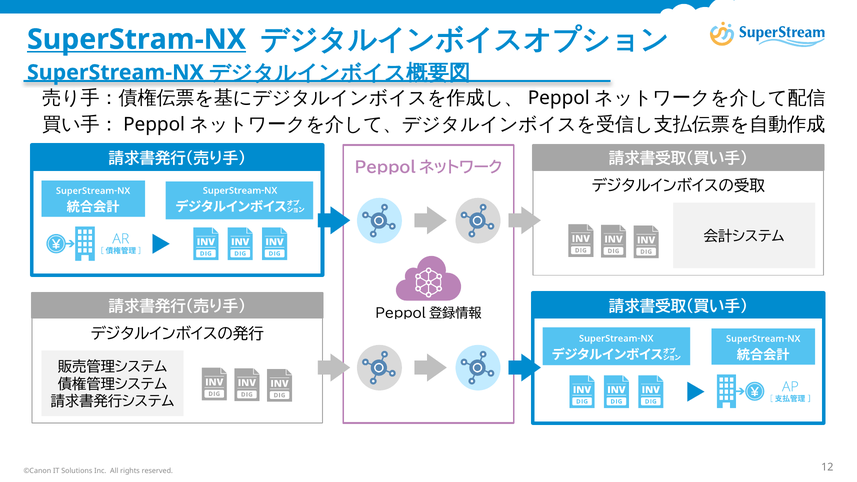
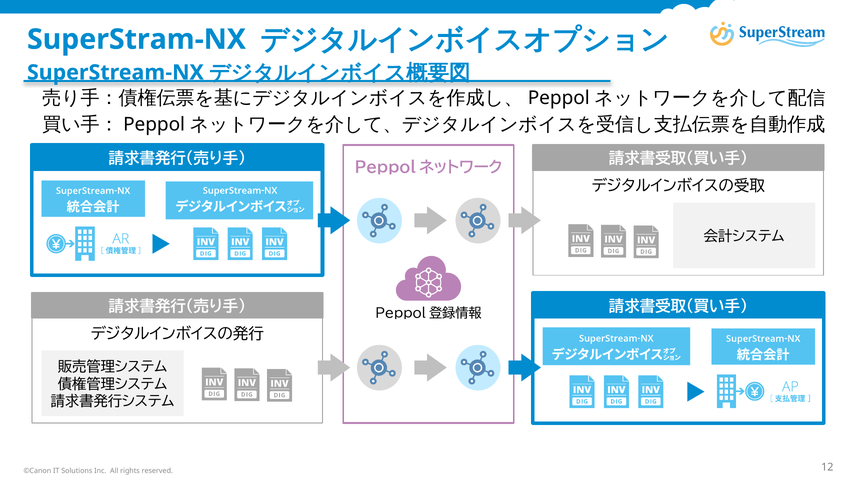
SuperStram-NX underline: present -> none
